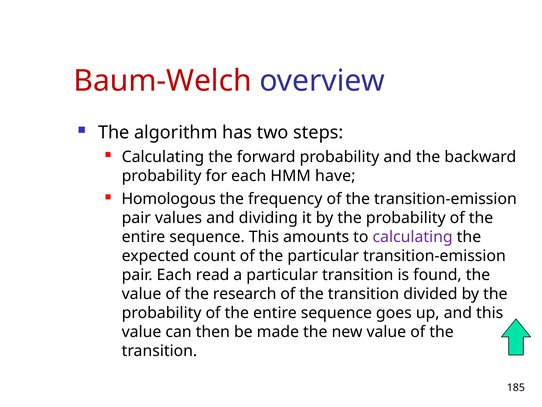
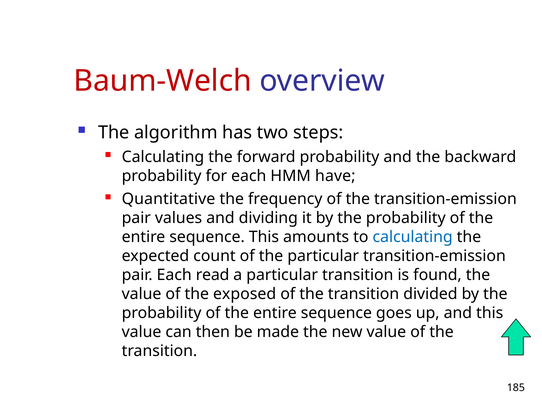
Homologous: Homologous -> Quantitative
calculating at (413, 237) colour: purple -> blue
research: research -> exposed
